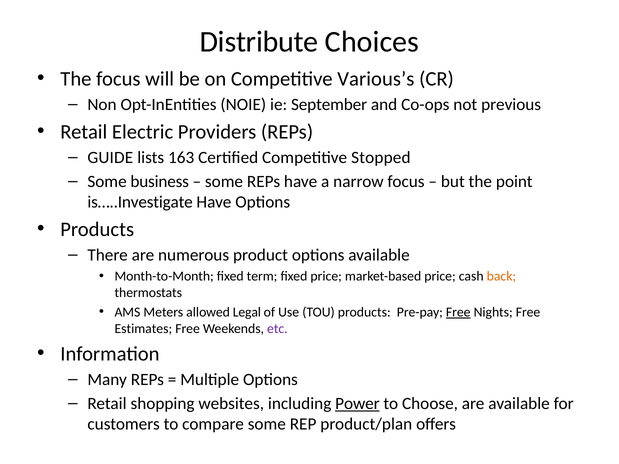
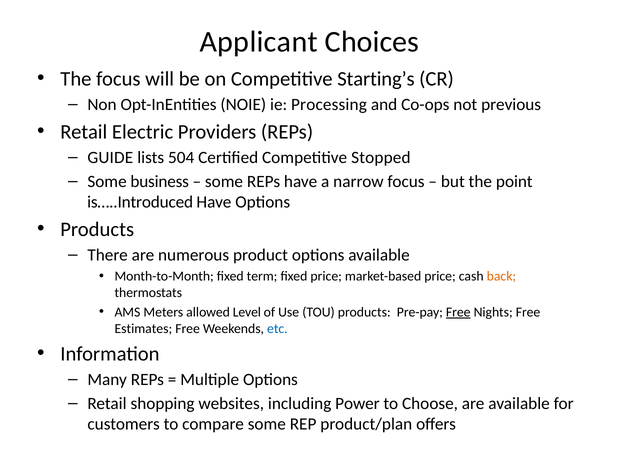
Distribute: Distribute -> Applicant
Various’s: Various’s -> Starting’s
September: September -> Processing
163: 163 -> 504
is…..Investigate: is…..Investigate -> is…..Introduced
Legal: Legal -> Level
etc colour: purple -> blue
Power underline: present -> none
